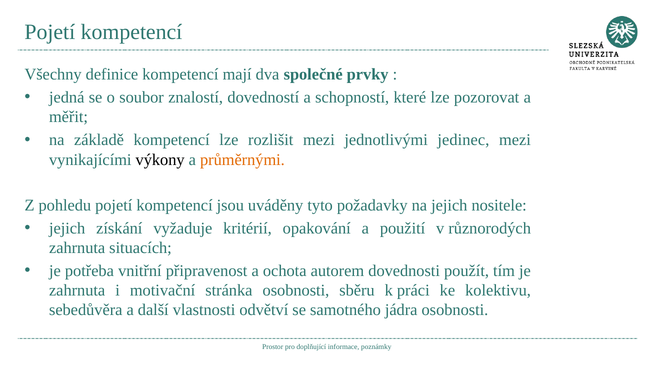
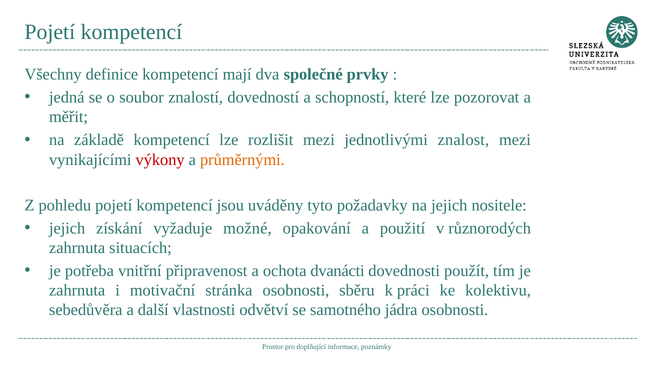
jedinec: jedinec -> znalost
výkony colour: black -> red
kritérií: kritérií -> možné
autorem: autorem -> dvanácti
